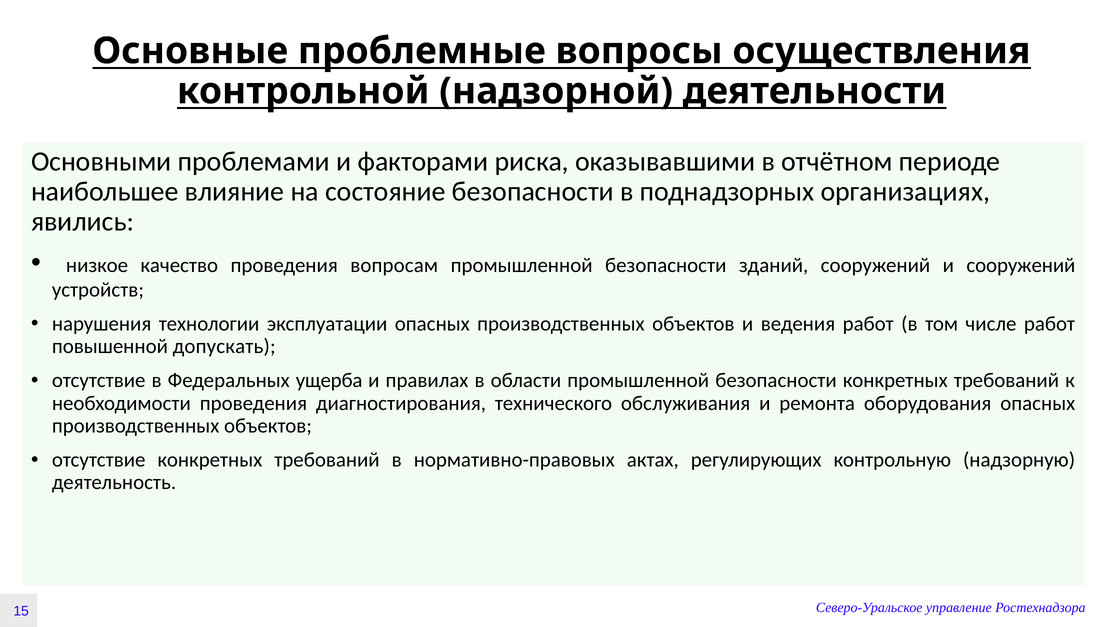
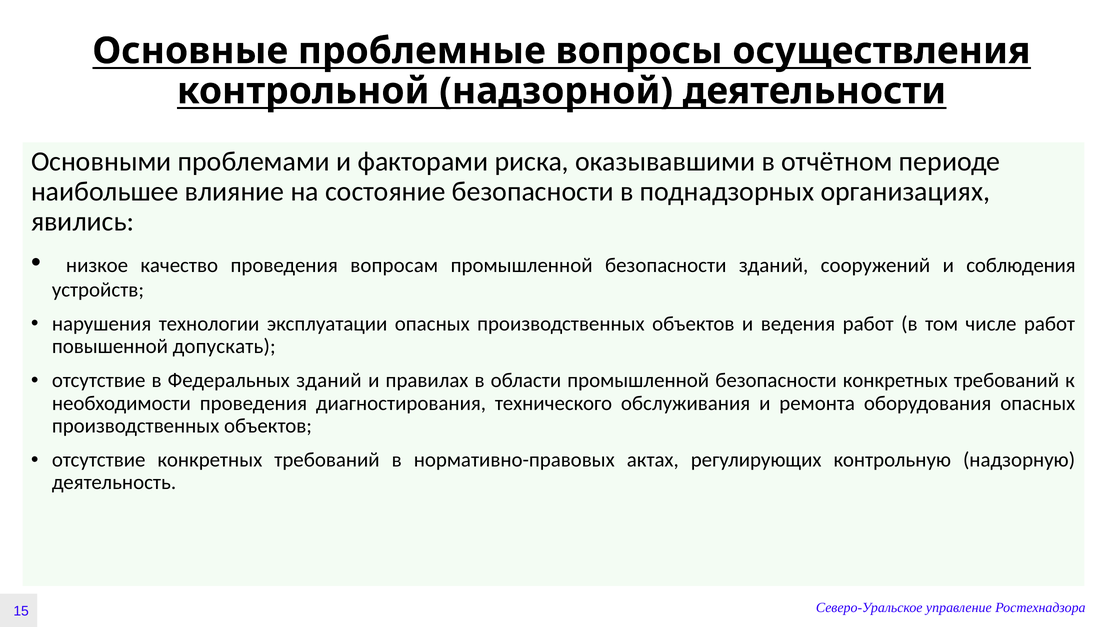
и сооружений: сооружений -> соблюдения
Федеральных ущерба: ущерба -> зданий
